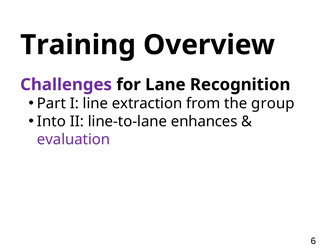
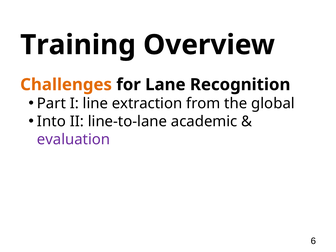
Challenges colour: purple -> orange
group: group -> global
enhances: enhances -> academic
